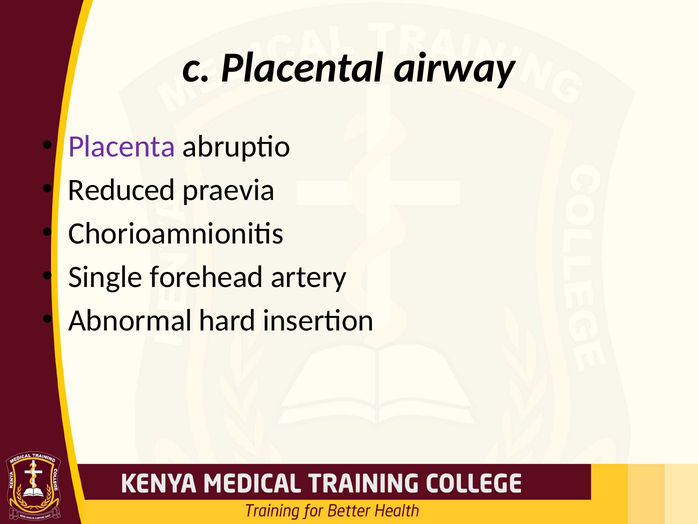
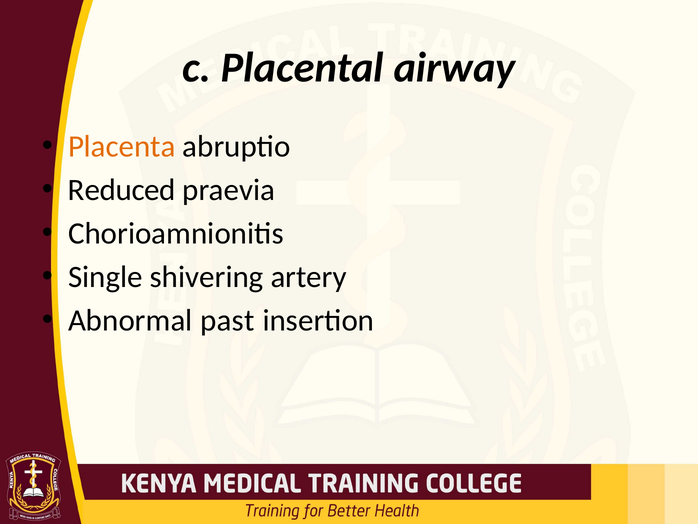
Placenta colour: purple -> orange
forehead: forehead -> shivering
hard: hard -> past
